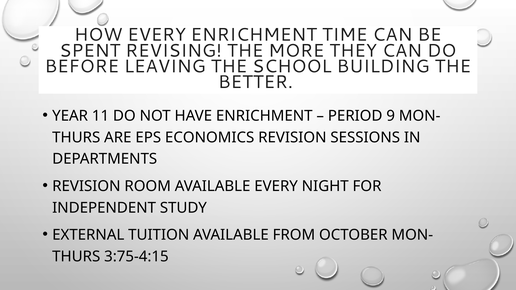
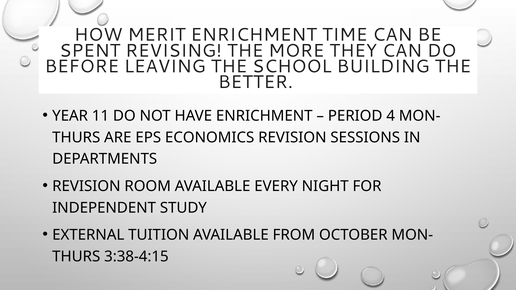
HOW EVERY: EVERY -> MERIT
9: 9 -> 4
3:75-4:15: 3:75-4:15 -> 3:38-4:15
